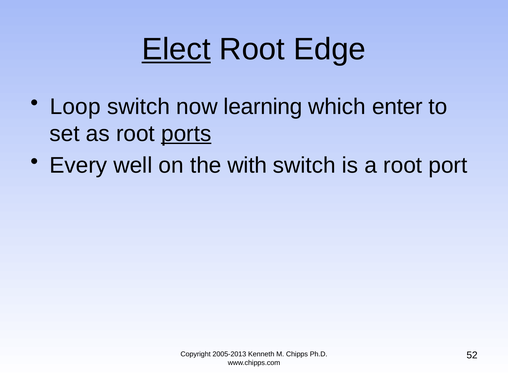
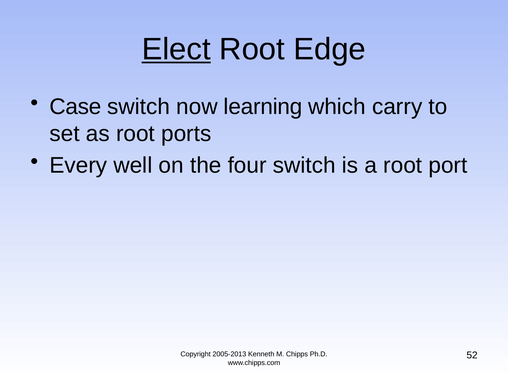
Loop: Loop -> Case
enter: enter -> carry
ports underline: present -> none
with: with -> four
